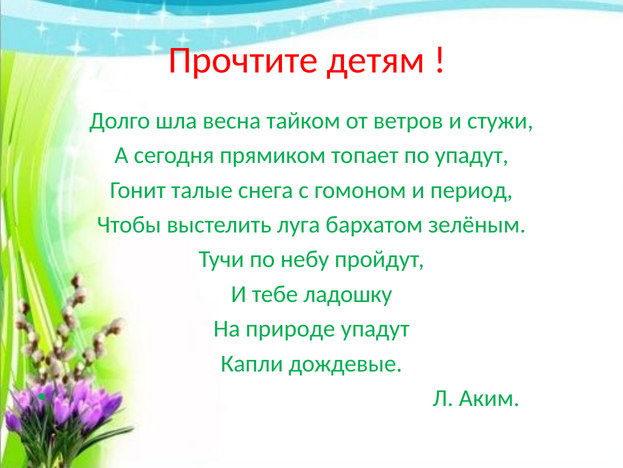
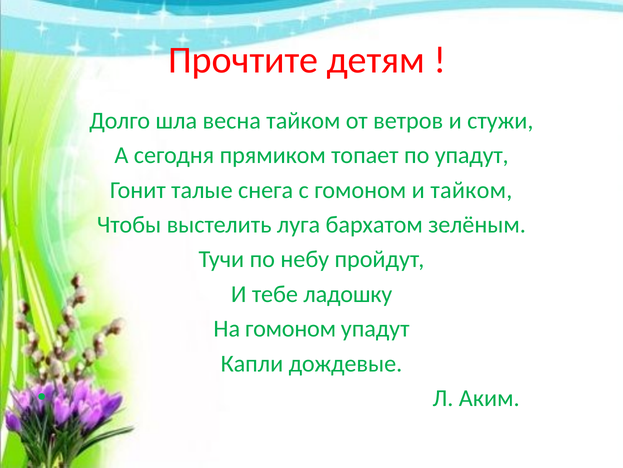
и период: период -> тайком
На природе: природе -> гомоном
